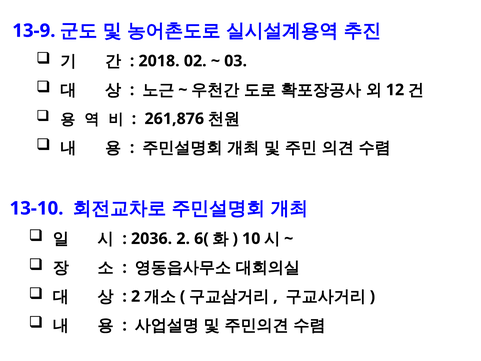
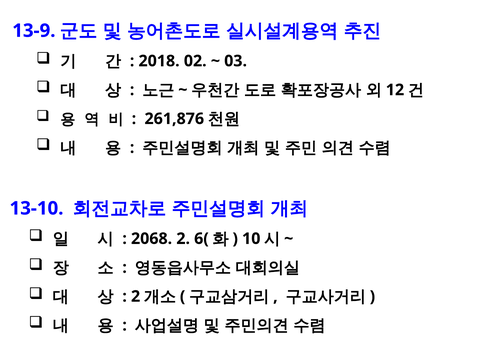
2036: 2036 -> 2068
